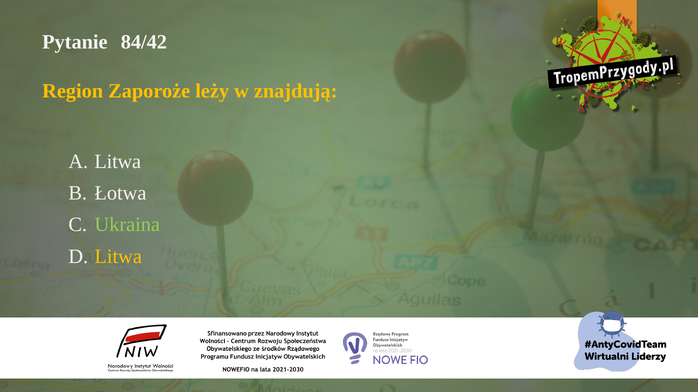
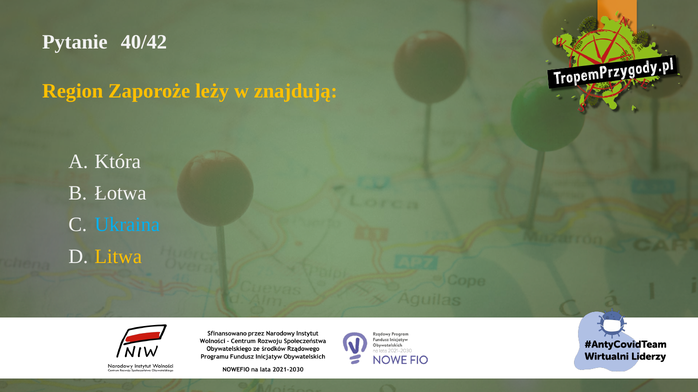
84/42: 84/42 -> 40/42
A Litwa: Litwa -> Która
Ukraina colour: light green -> light blue
